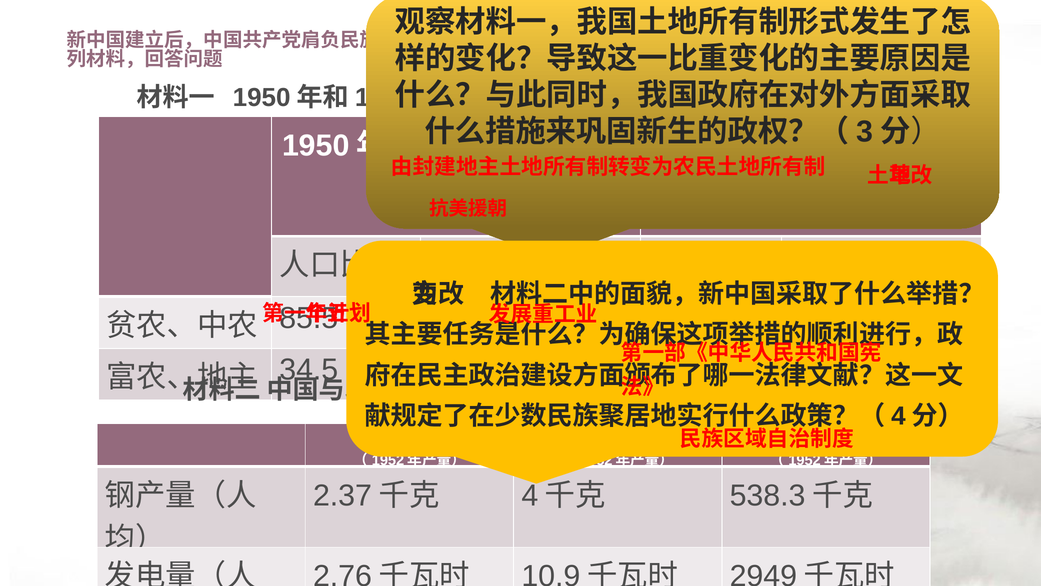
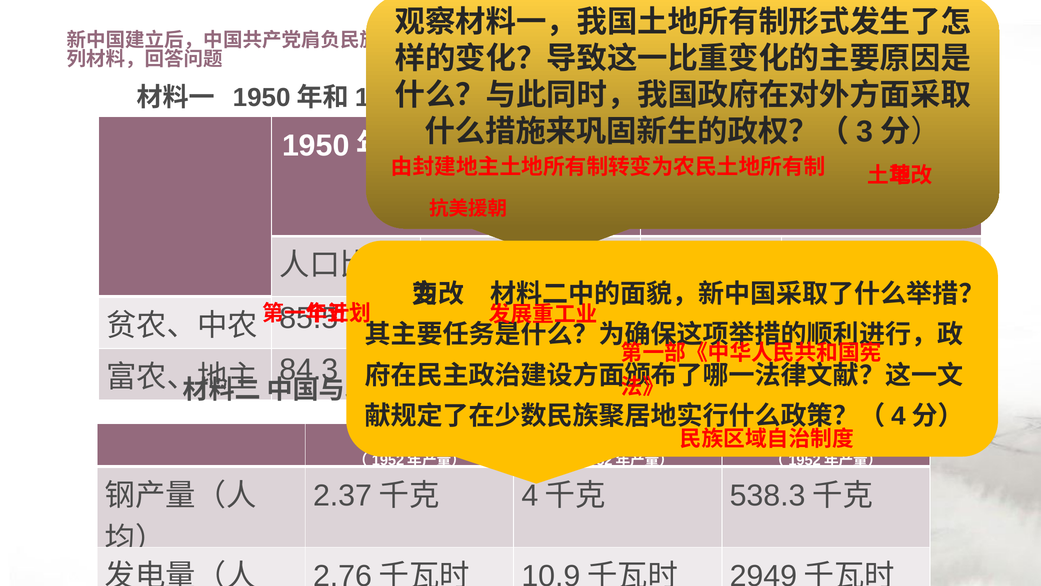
34.5: 34.5 -> 84.3
